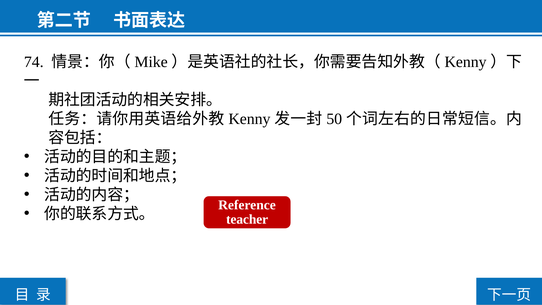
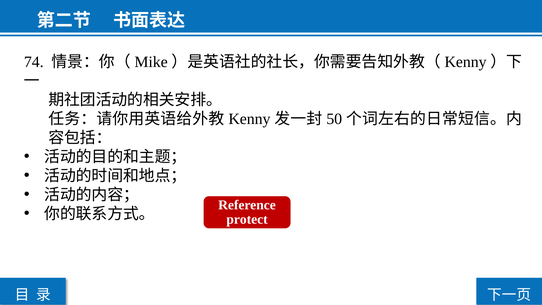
teacher: teacher -> protect
